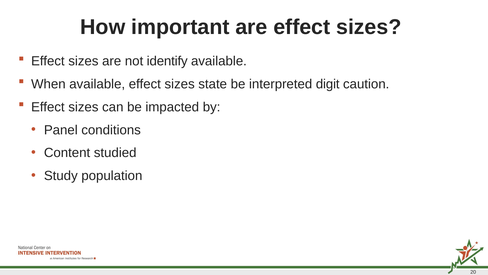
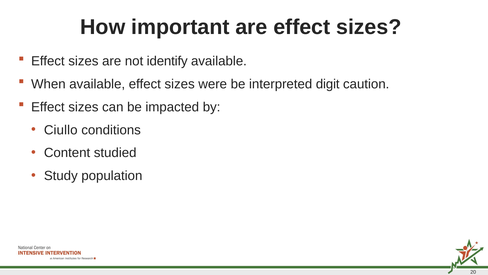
state: state -> were
Panel: Panel -> Ciullo
